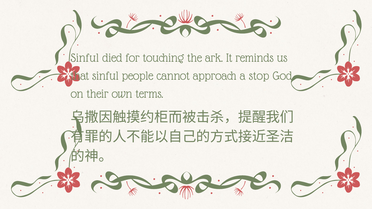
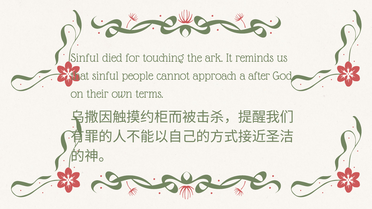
stop: stop -> after
